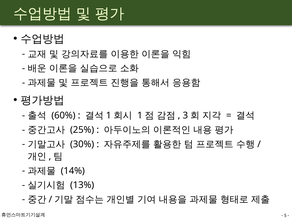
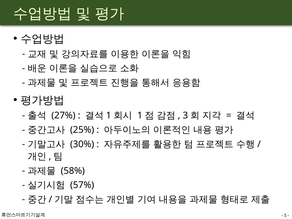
60%: 60% -> 27%
14%: 14% -> 58%
13%: 13% -> 57%
